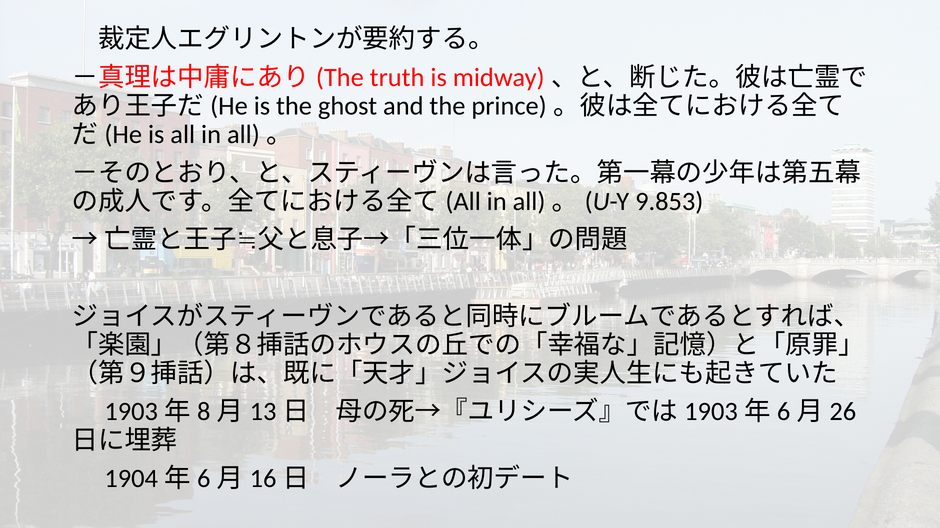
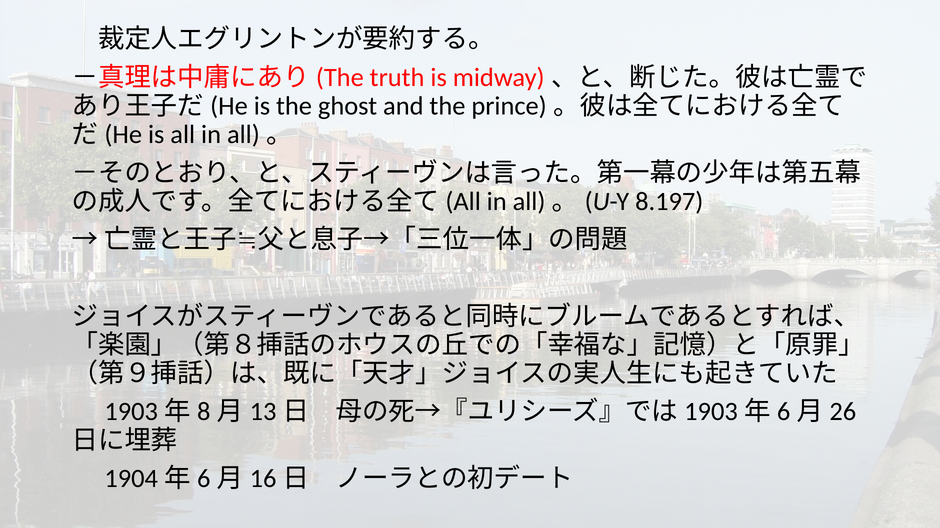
9.853: 9.853 -> 8.197
